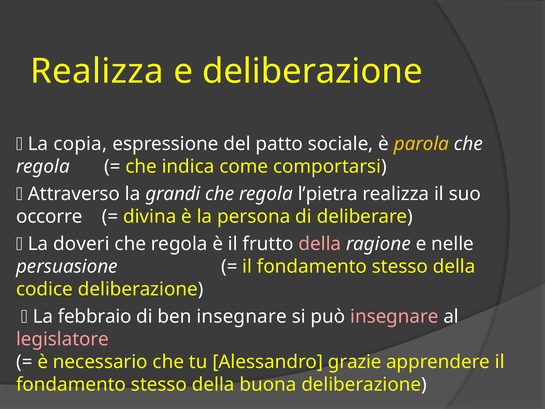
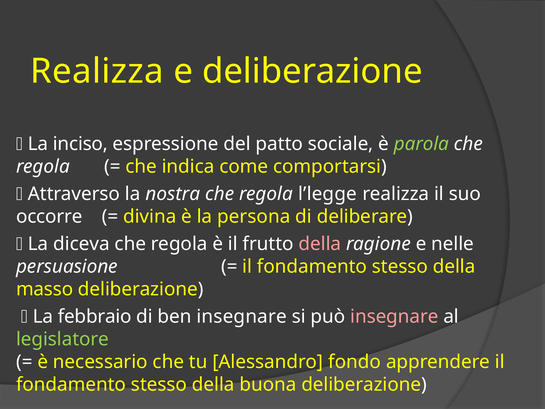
copia: copia -> inciso
parola colour: yellow -> light green
grandi: grandi -> nostra
l’pietra: l’pietra -> l’legge
doveri: doveri -> diceva
codice: codice -> masso
legislatore colour: pink -> light green
grazie: grazie -> fondo
